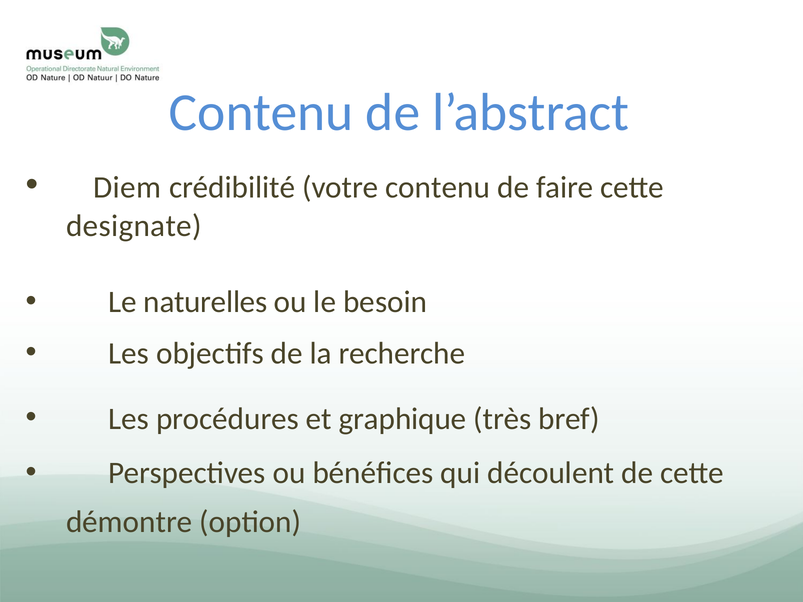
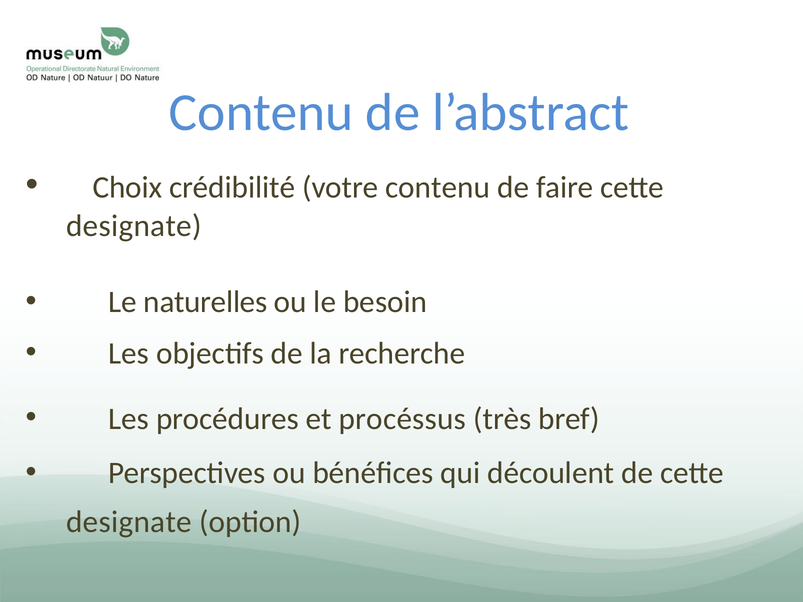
Diem: Diem -> Choix
graphique: graphique -> procéssus
démontre at (129, 522): démontre -> designate
